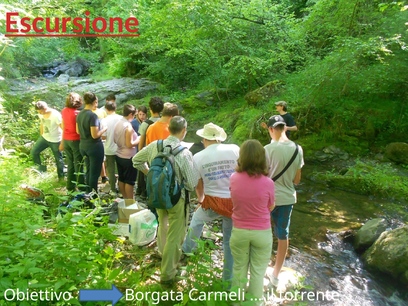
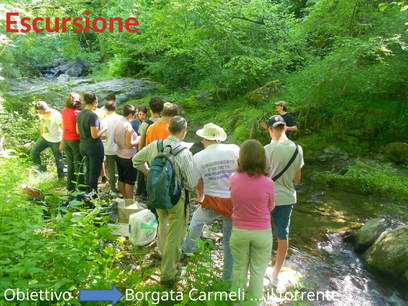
Escursione underline: present -> none
